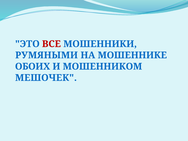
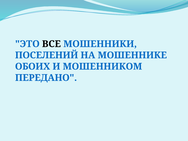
ВСЕ colour: red -> black
РУМЯНЫМИ: РУМЯНЫМИ -> ПОСЕЛЕНИЙ
МЕШОЧЕК: МЕШОЧЕК -> ПЕРЕДАНО
